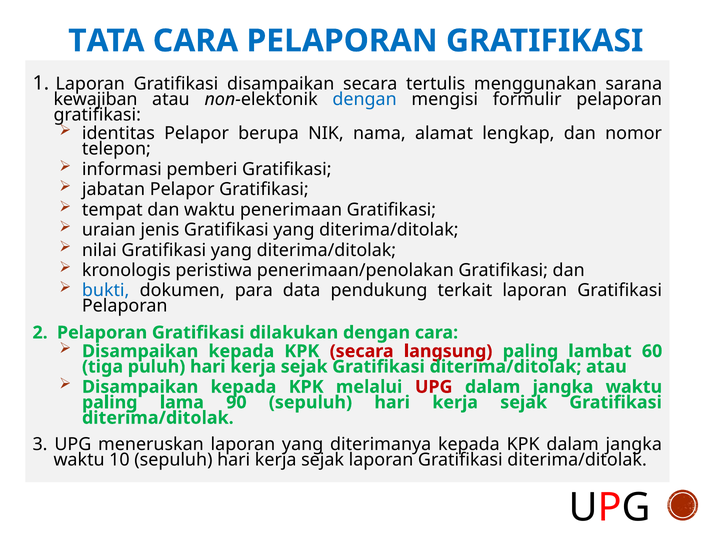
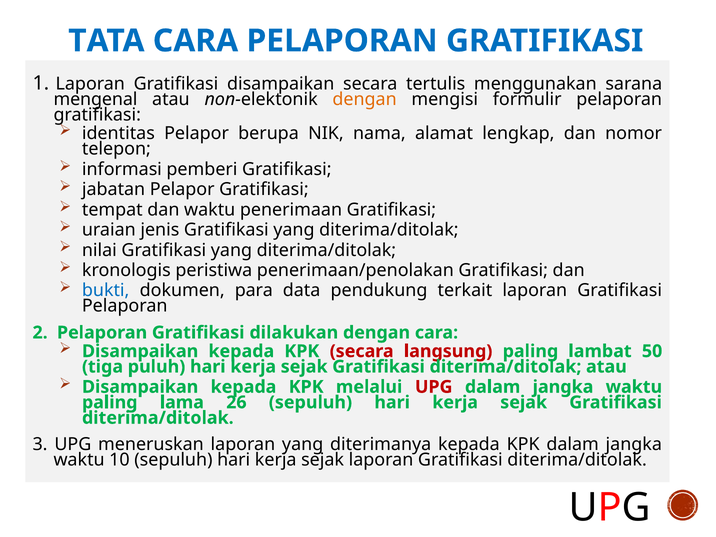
kewajiban: kewajiban -> mengenal
dengan at (365, 99) colour: blue -> orange
60: 60 -> 50
90: 90 -> 26
